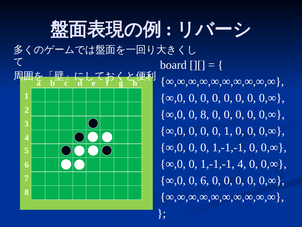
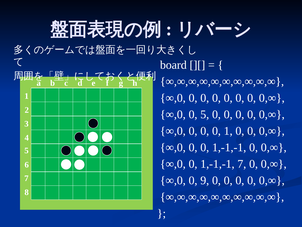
0 8: 8 -> 5
1,-1,-1 4: 4 -> 7
0 6: 6 -> 9
